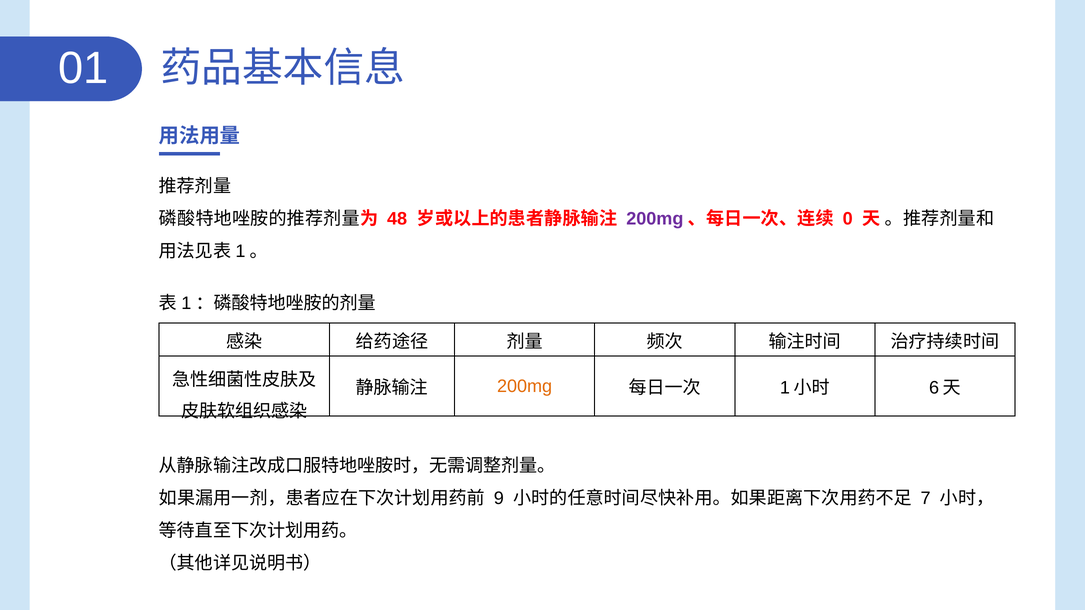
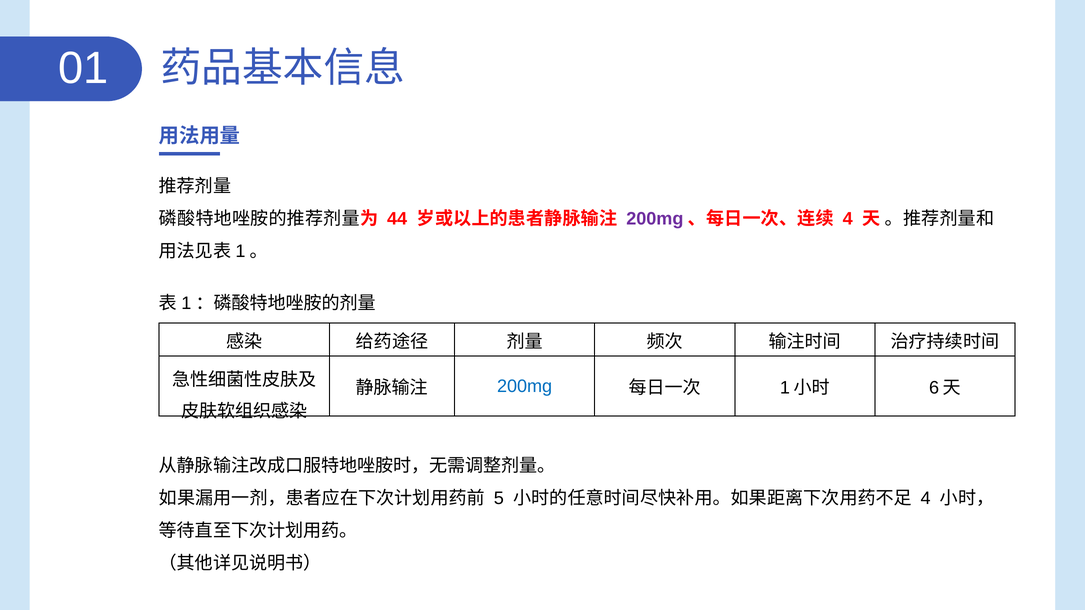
48: 48 -> 44
0 at (848, 219): 0 -> 4
200mg at (525, 386) colour: orange -> blue
9: 9 -> 5
7 at (926, 499): 7 -> 4
